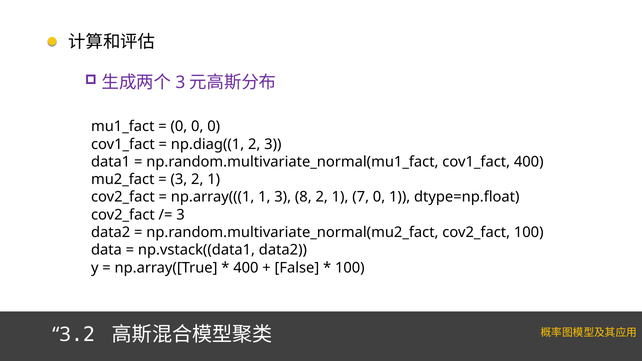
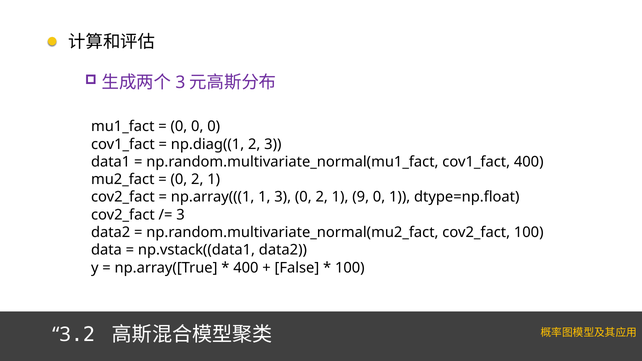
3 at (179, 180): 3 -> 0
3 8: 8 -> 0
7: 7 -> 9
